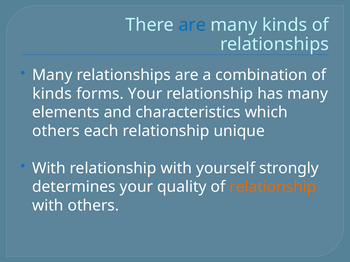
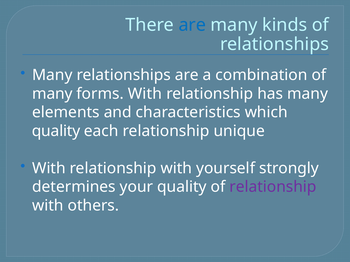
kinds at (52, 94): kinds -> many
forms Your: Your -> With
others at (56, 131): others -> quality
relationship at (273, 187) colour: orange -> purple
